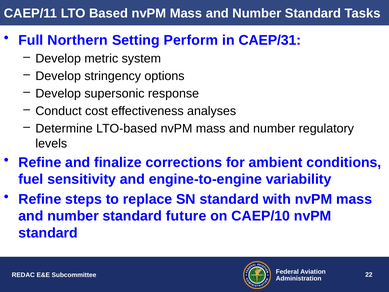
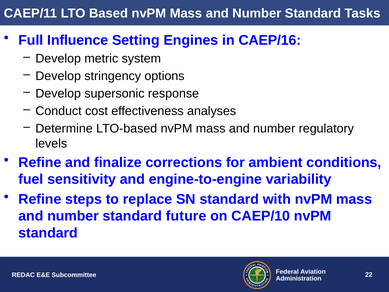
Northern: Northern -> Influence
Perform: Perform -> Engines
CAEP/31: CAEP/31 -> CAEP/16
